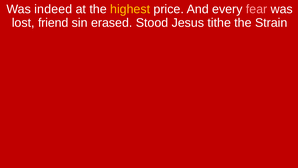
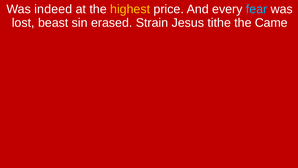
fear colour: pink -> light blue
friend: friend -> beast
Stood: Stood -> Strain
Strain: Strain -> Came
